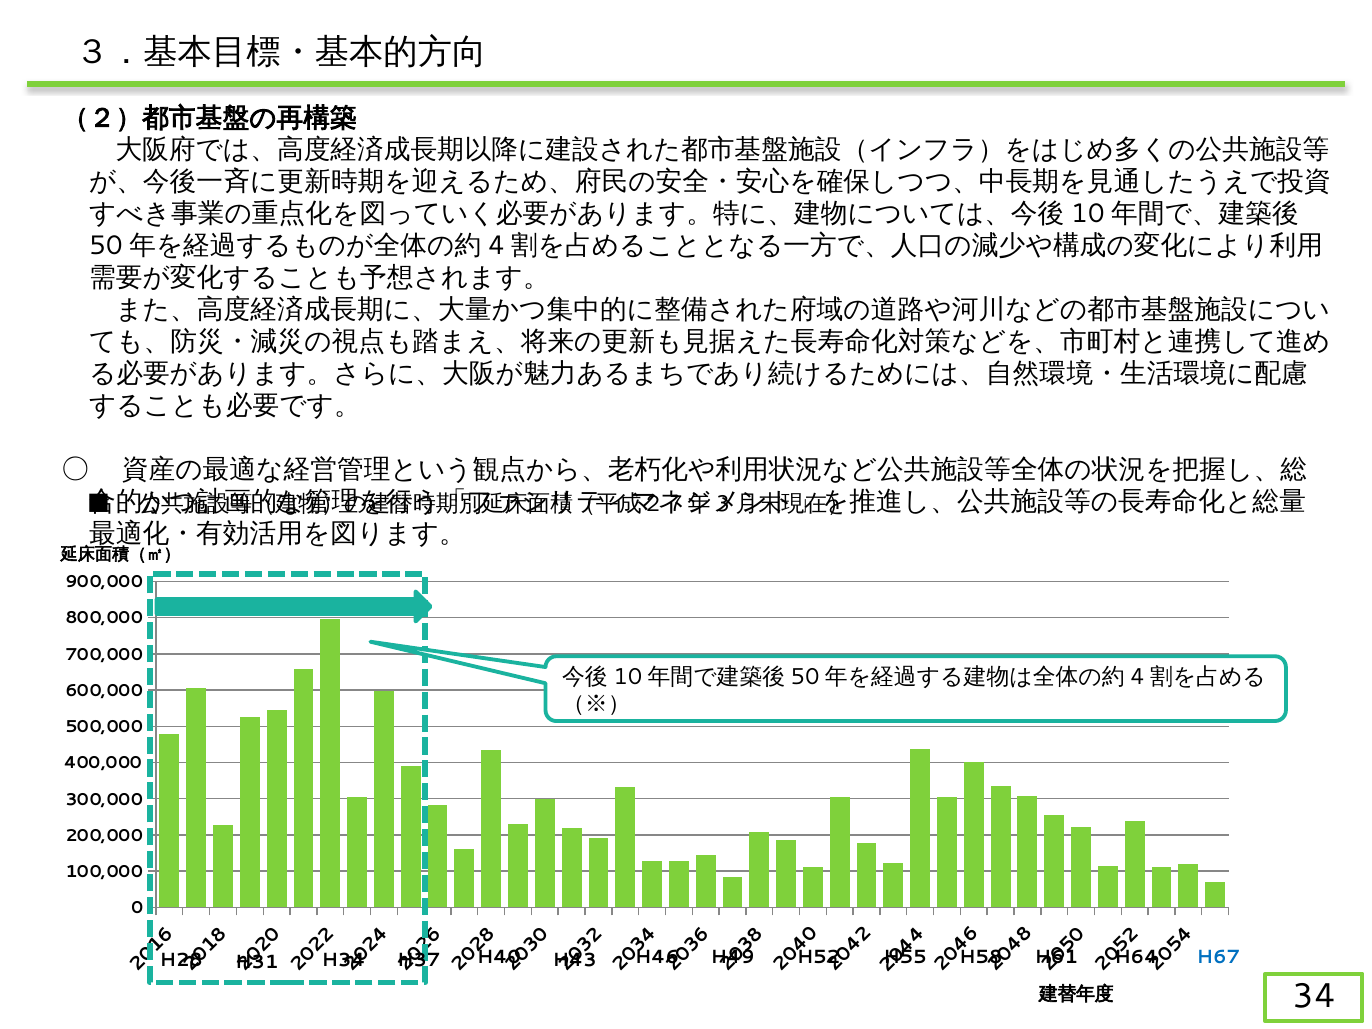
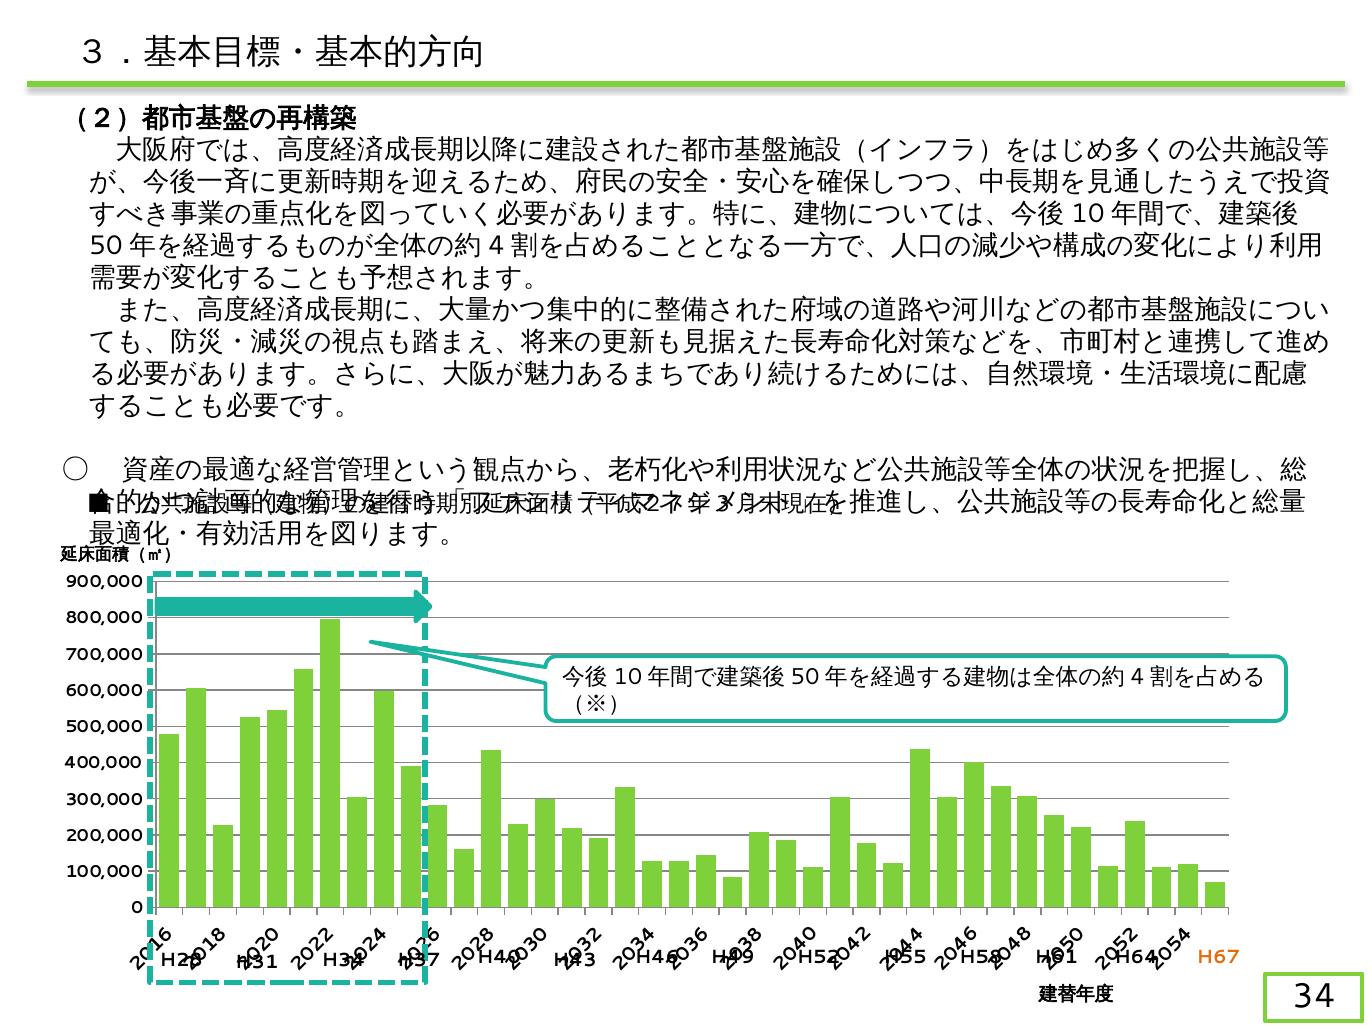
H67 colour: blue -> orange
